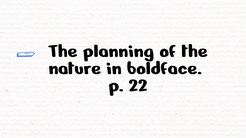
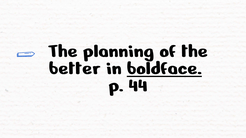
nature: nature -> better
boldface underline: none -> present
22: 22 -> 44
